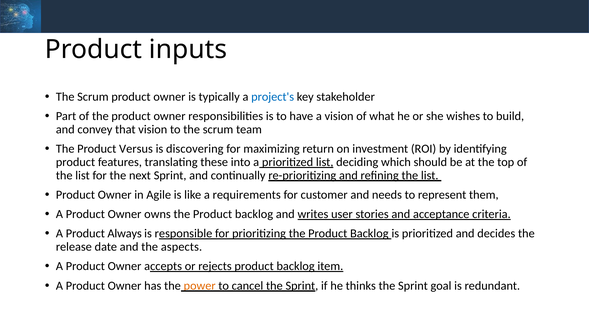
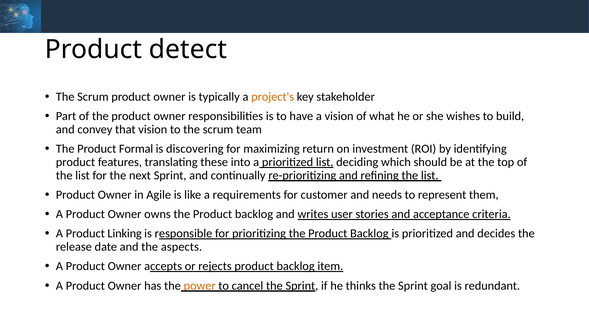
inputs: inputs -> detect
project's colour: blue -> orange
Versus: Versus -> Formal
Always: Always -> Linking
